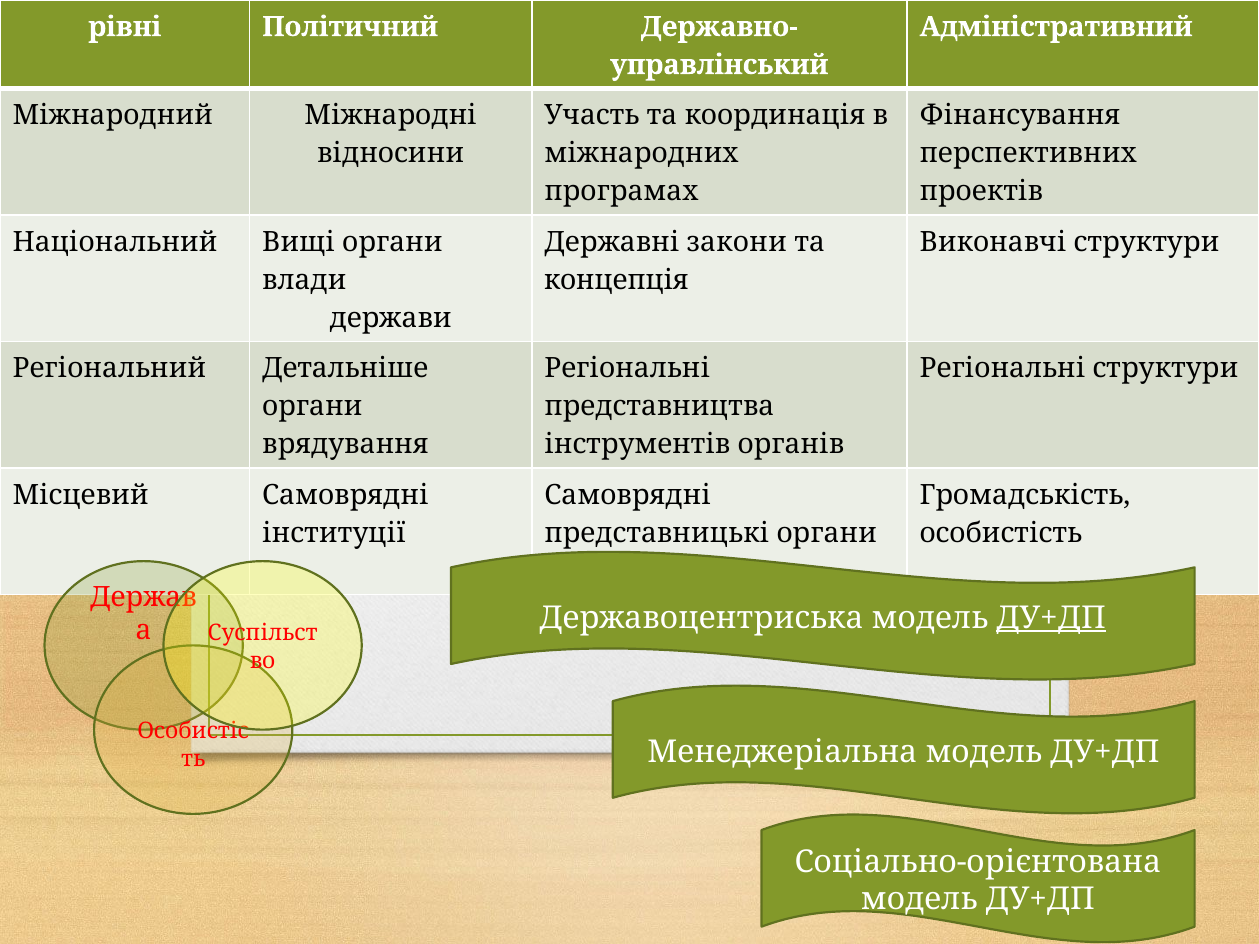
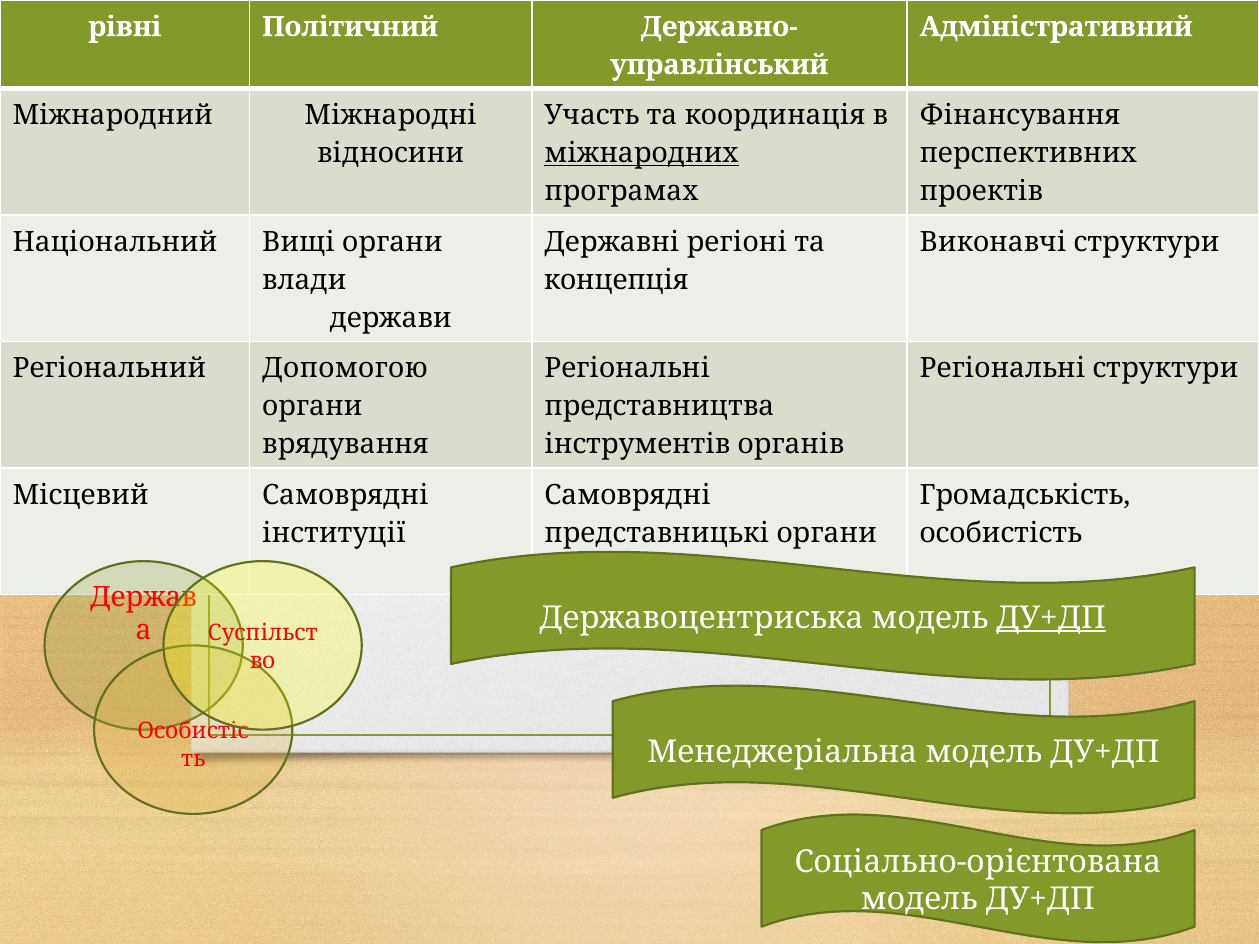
міжнародних underline: none -> present
закони: закони -> регіоні
Детальніше: Детальніше -> Допомогою
